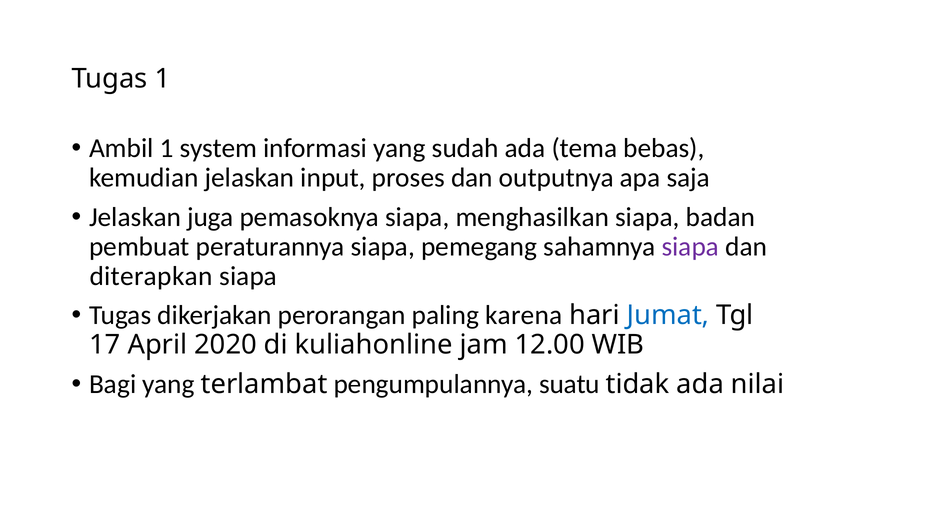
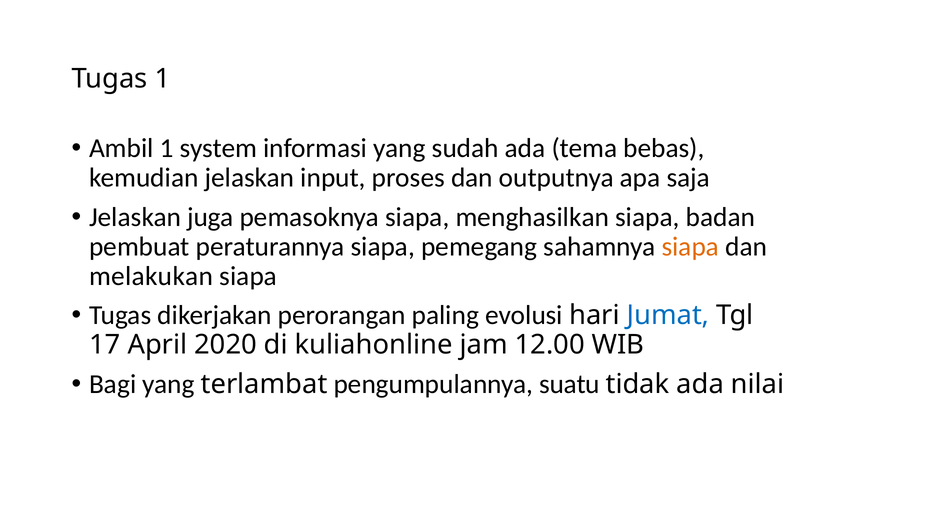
siapa at (690, 247) colour: purple -> orange
diterapkan: diterapkan -> melakukan
karena: karena -> evolusi
